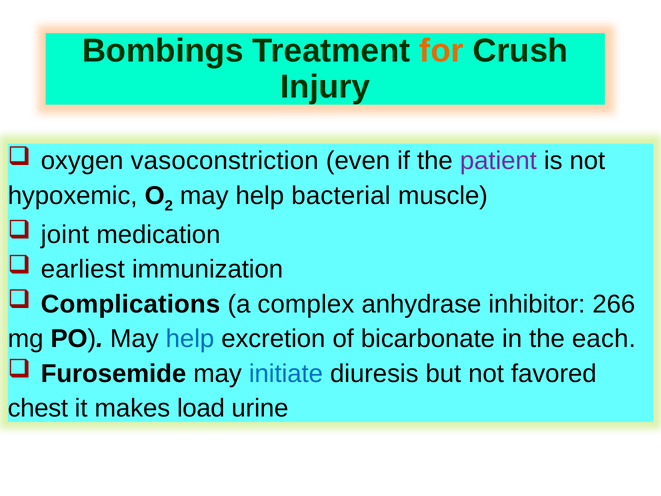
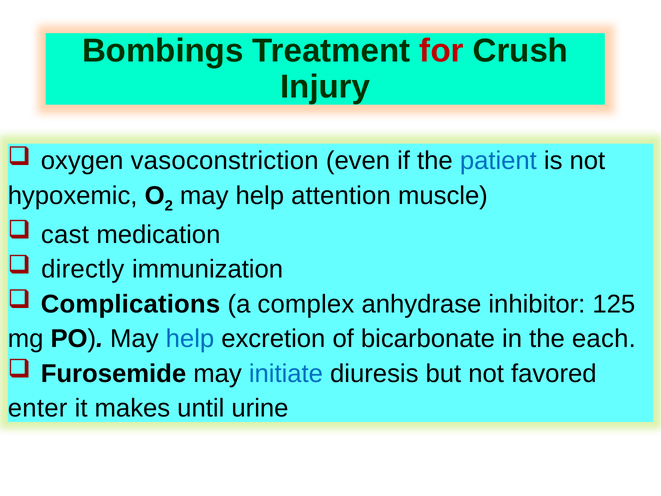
for colour: orange -> red
patient colour: purple -> blue
bacterial: bacterial -> attention
joint: joint -> cast
earliest: earliest -> directly
266: 266 -> 125
chest: chest -> enter
load: load -> until
